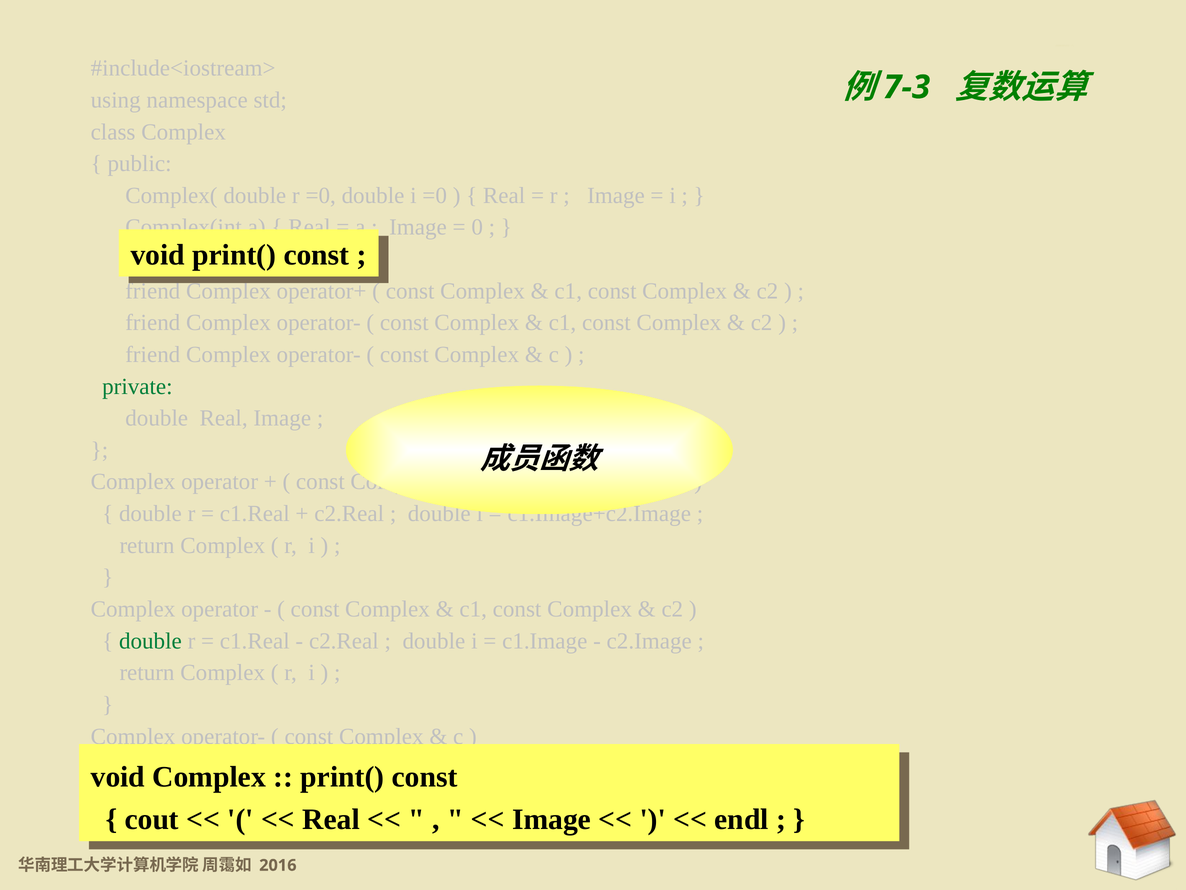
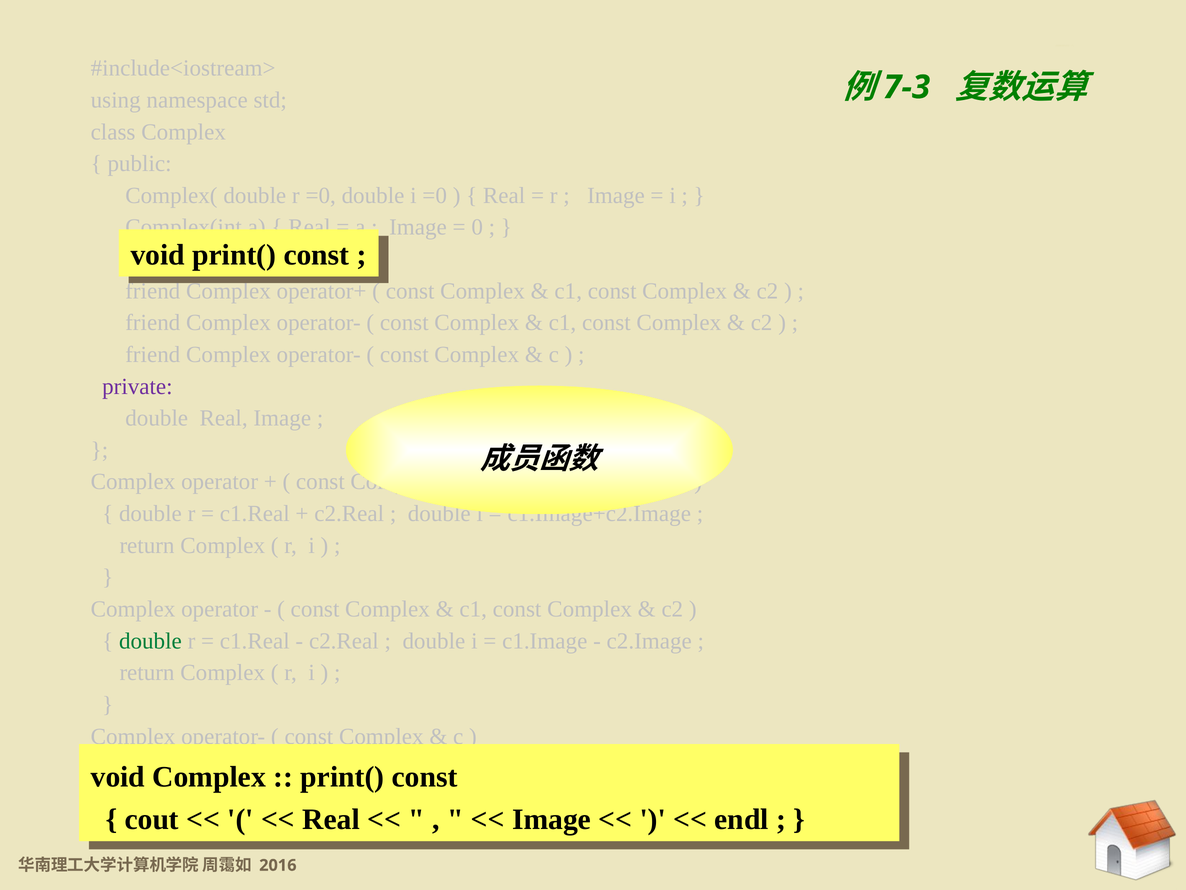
private colour: green -> purple
